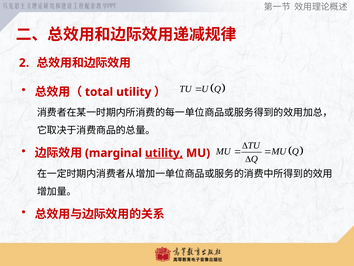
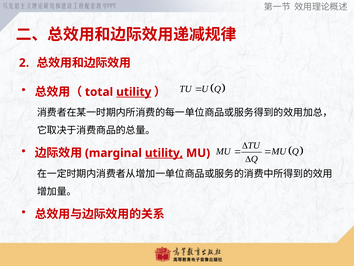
utility at (134, 92) underline: none -> present
